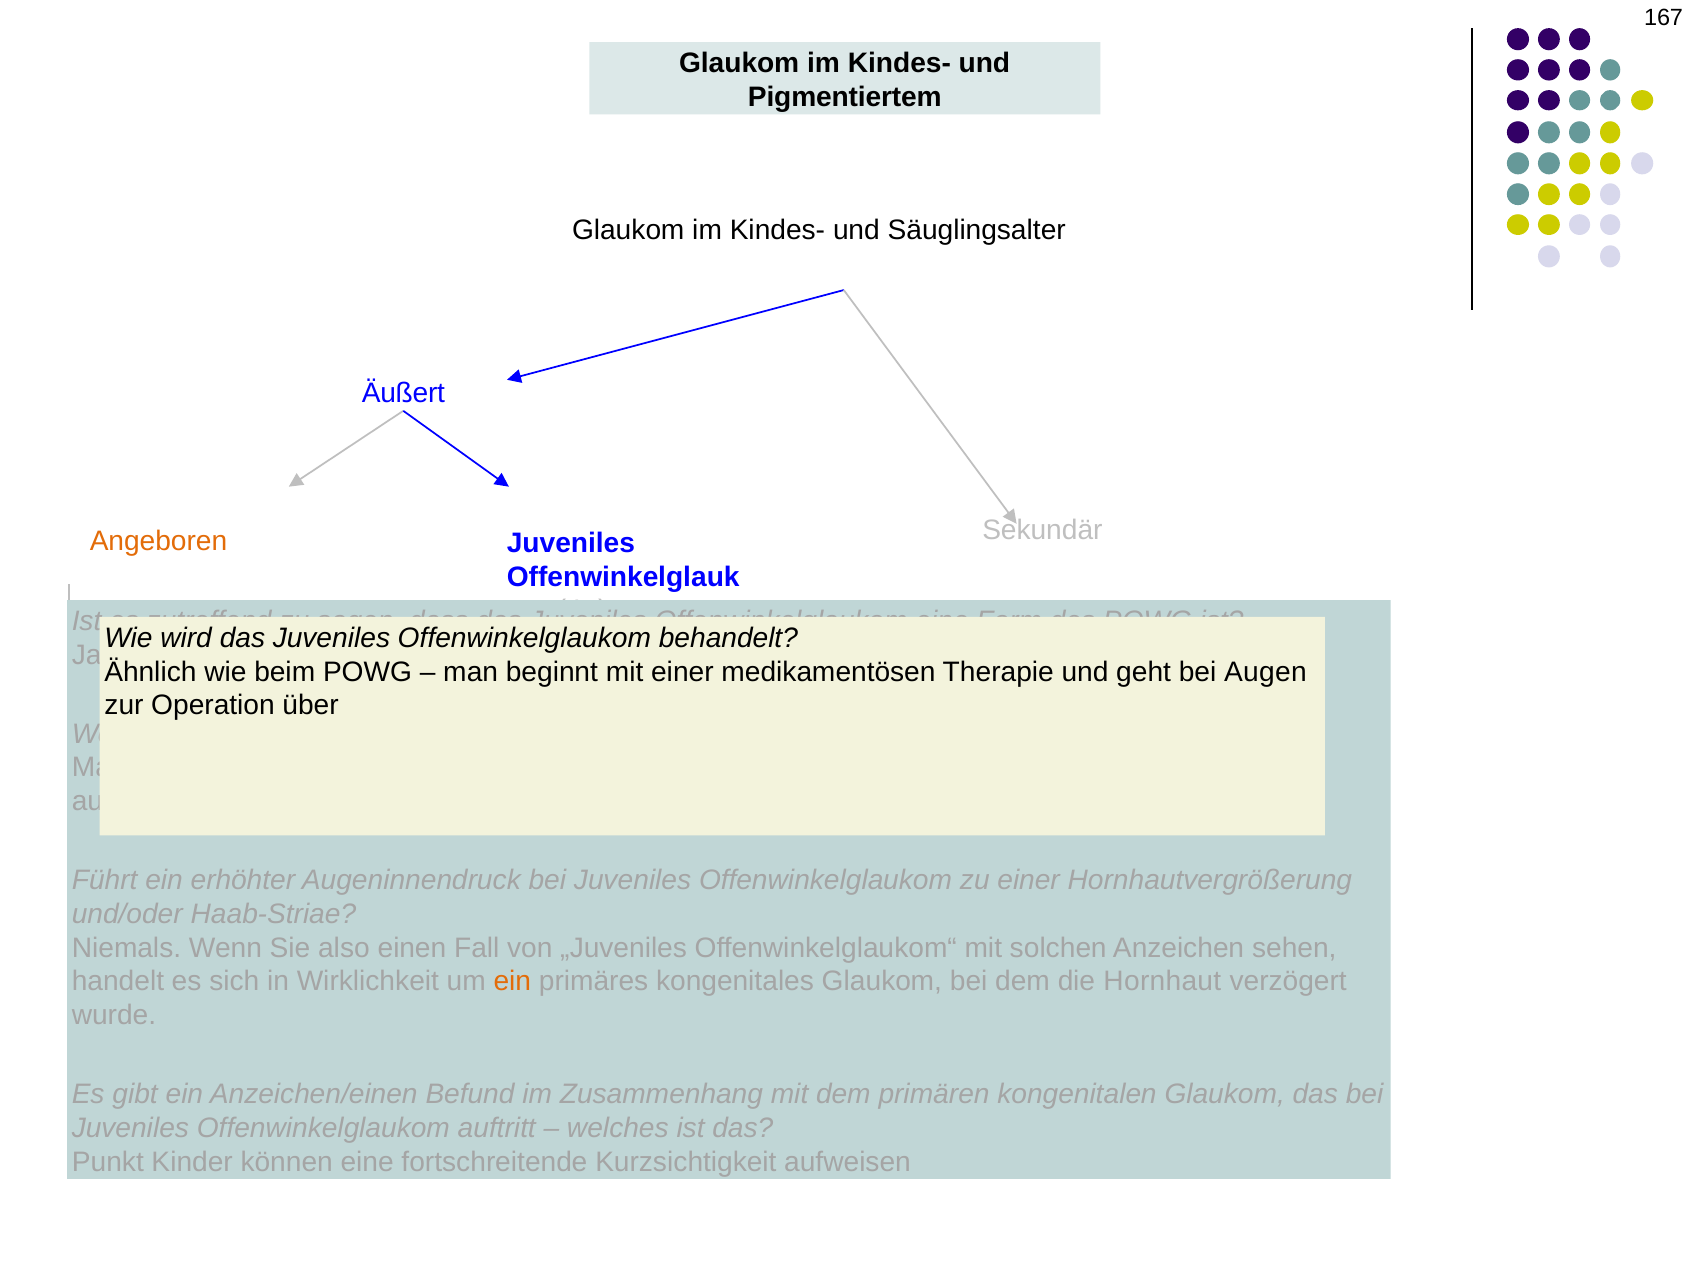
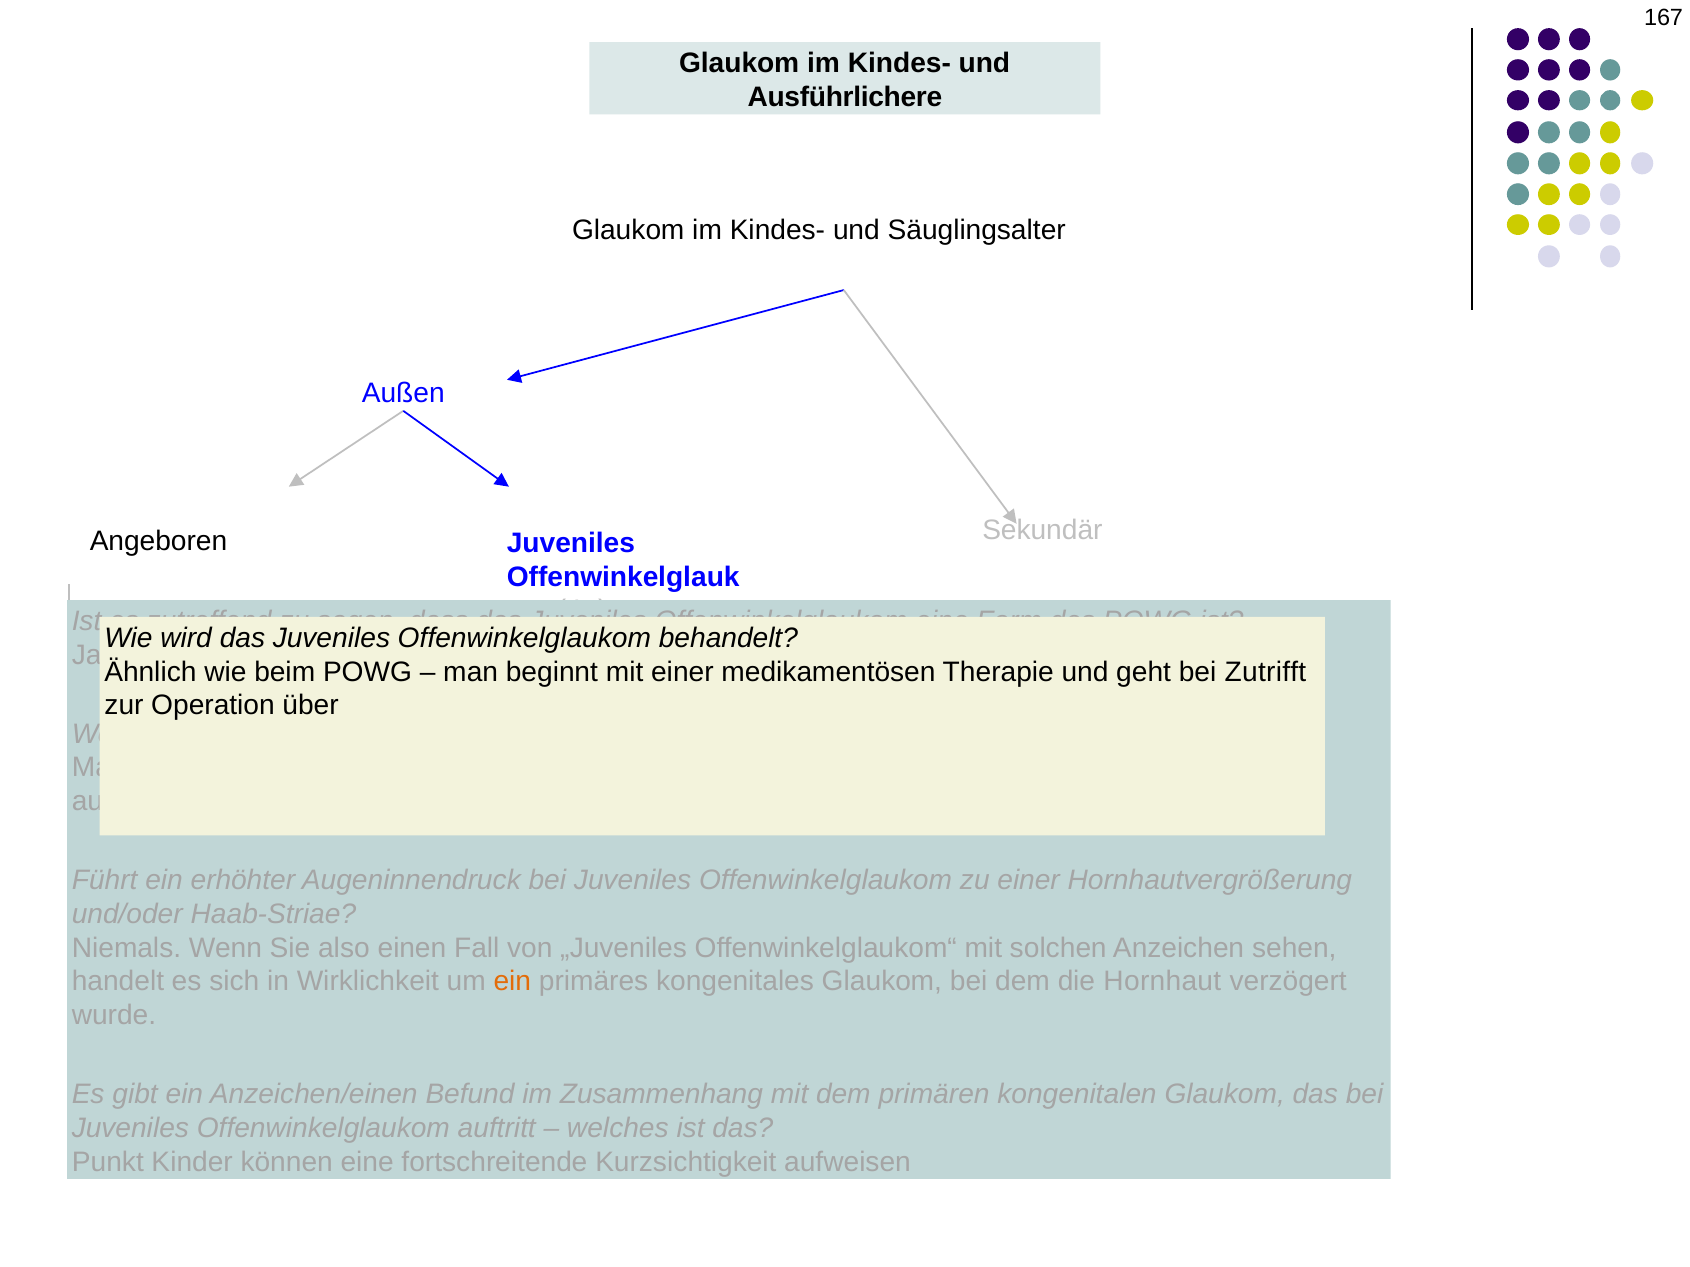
Pigmentiertem: Pigmentiertem -> Ausführlichere
Äußert: Äußert -> Außen
Angeboren colour: orange -> black
Augen: Augen -> Zutrifft
